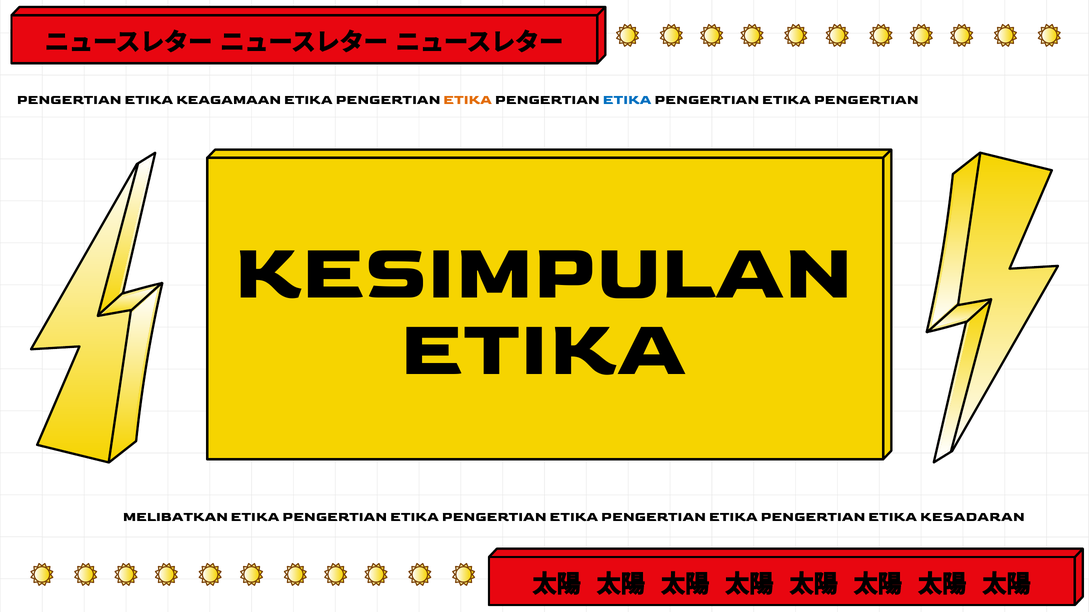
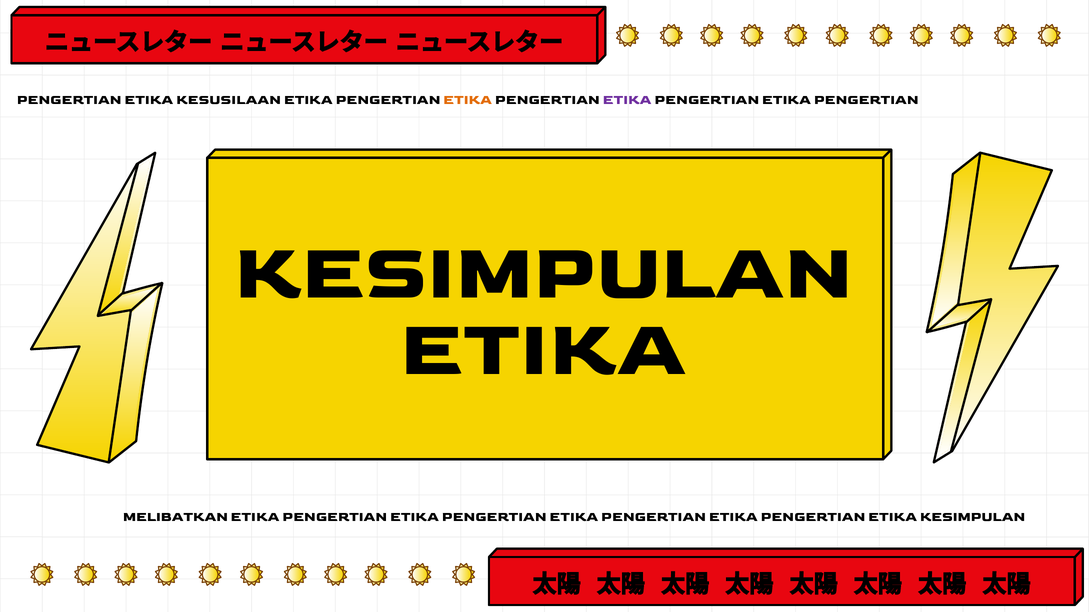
KEAGAMAAN: KEAGAMAAN -> KESUSILAAN
ETIKA at (627, 100) colour: blue -> purple
ETIKA KESADARAN: KESADARAN -> KESIMPULAN
